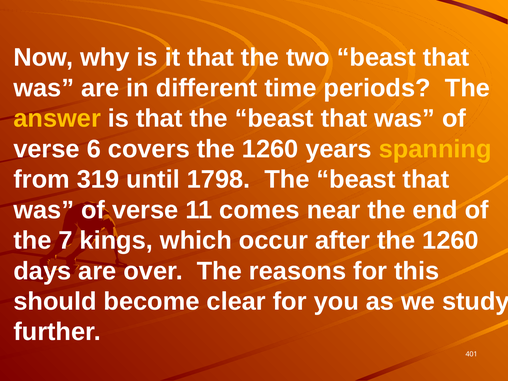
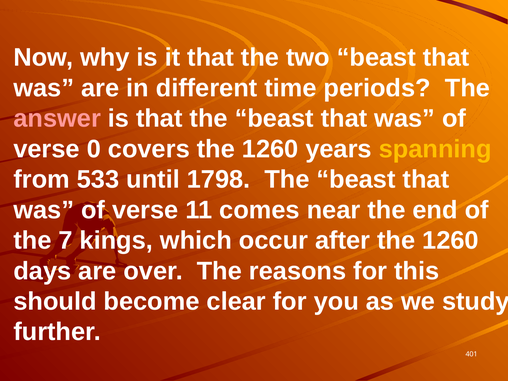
answer colour: yellow -> pink
6: 6 -> 0
319: 319 -> 533
